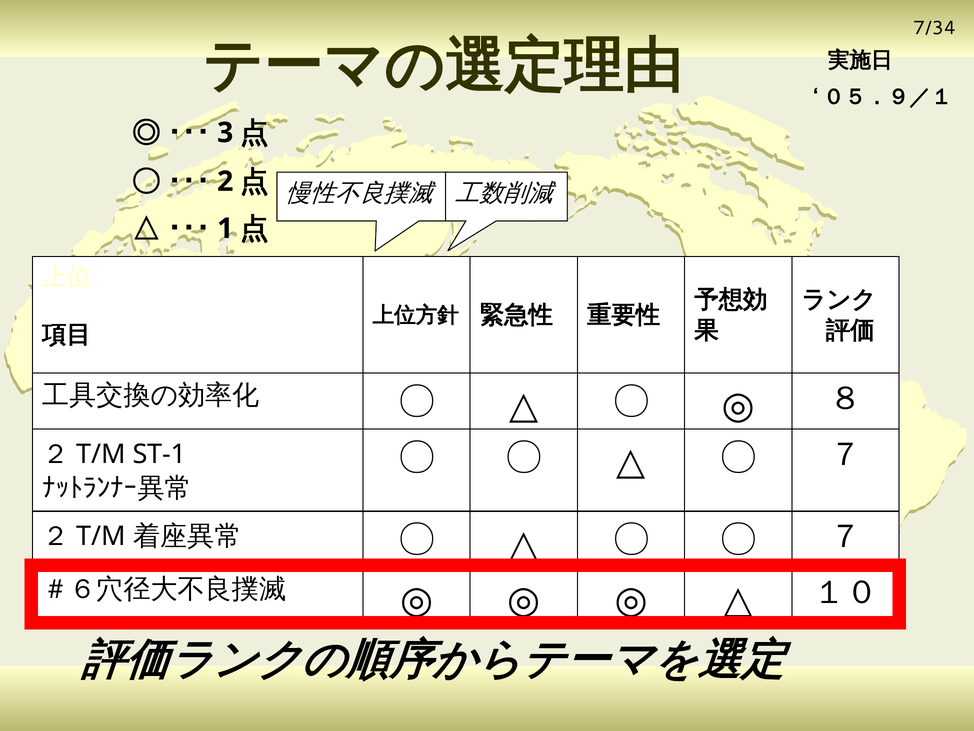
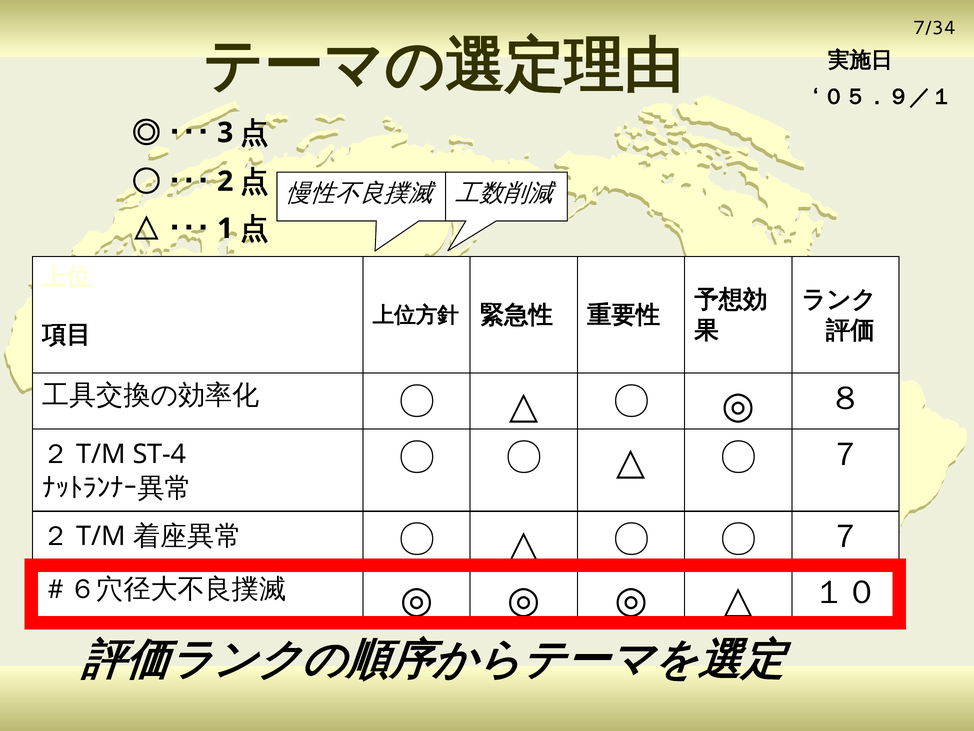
ST-1: ST-1 -> ST-4
